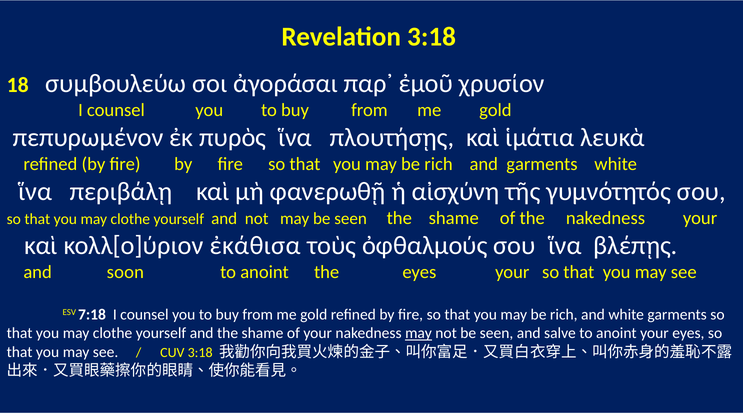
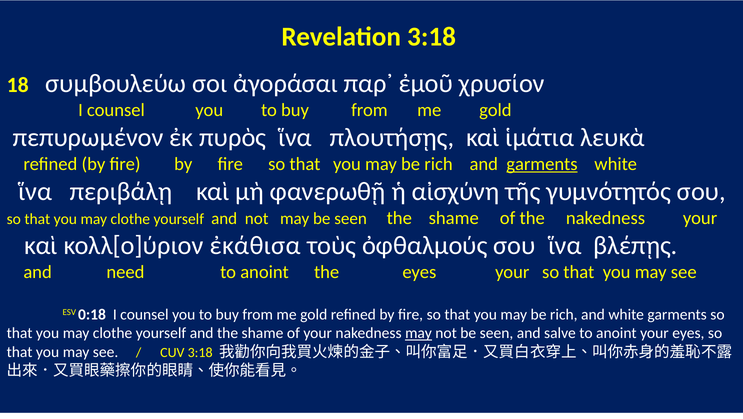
garments at (542, 164) underline: none -> present
soon: soon -> need
7:18: 7:18 -> 0:18
